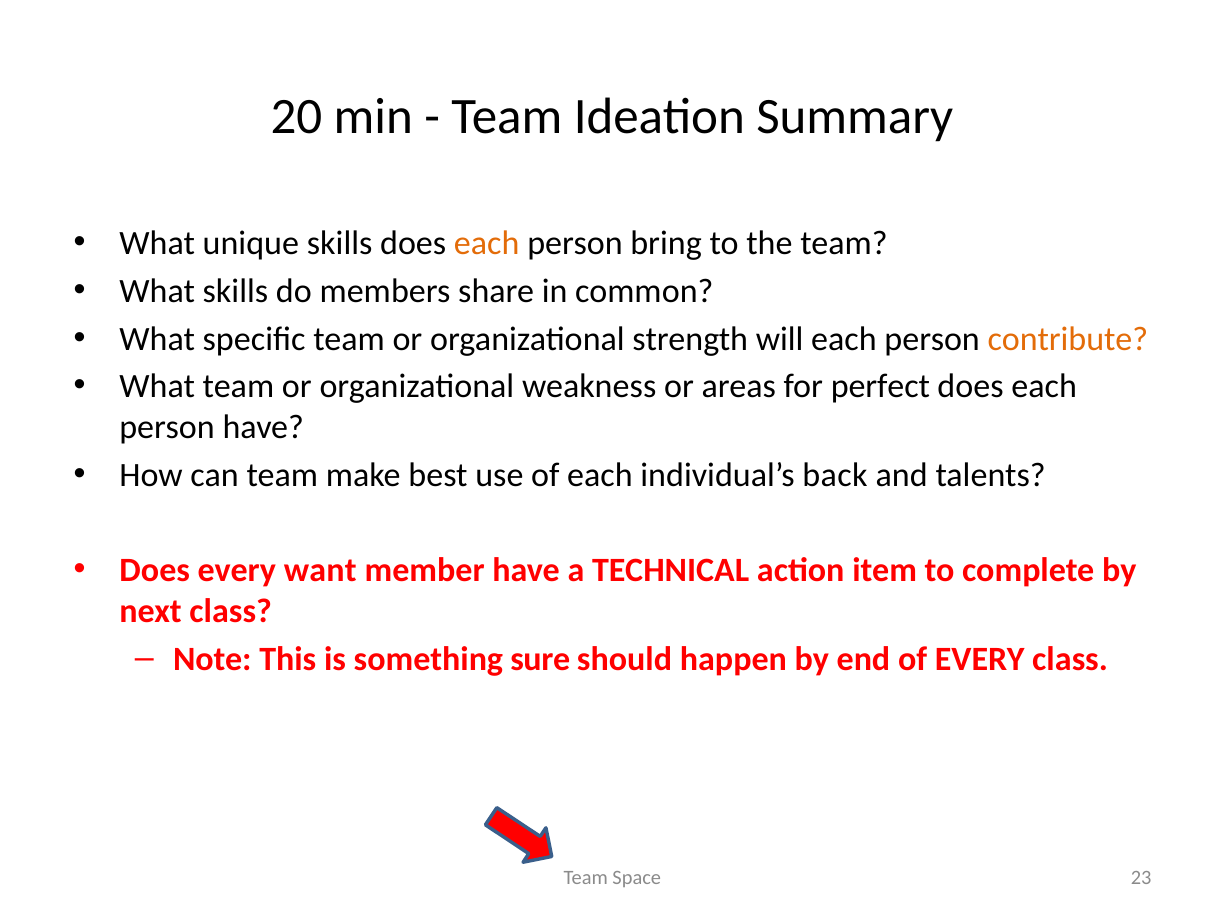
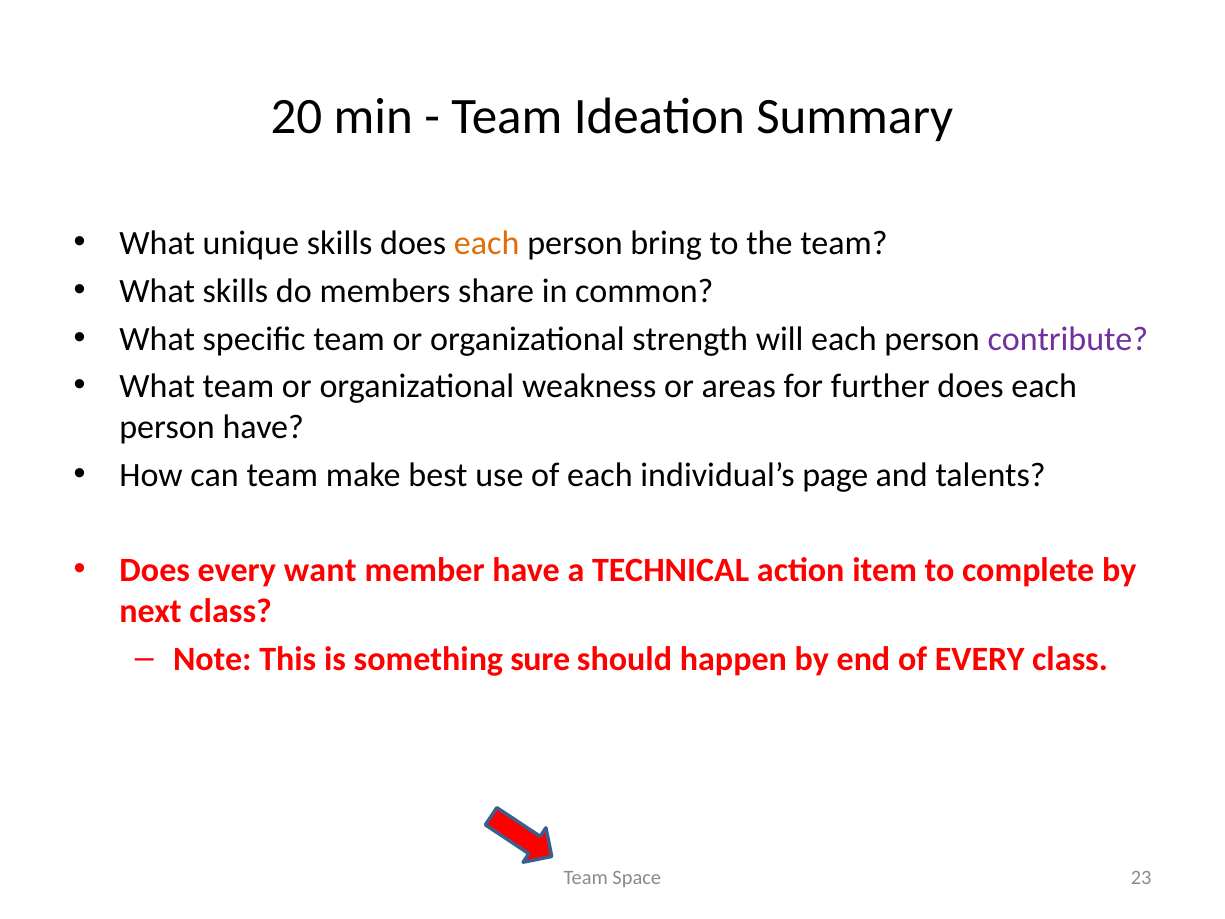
contribute colour: orange -> purple
perfect: perfect -> further
back: back -> page
